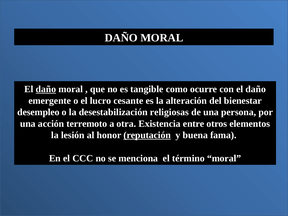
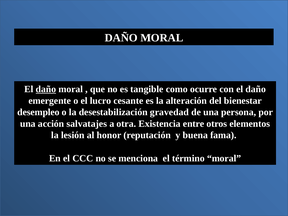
religiosas: religiosas -> gravedad
terremoto: terremoto -> salvatajes
reputación underline: present -> none
